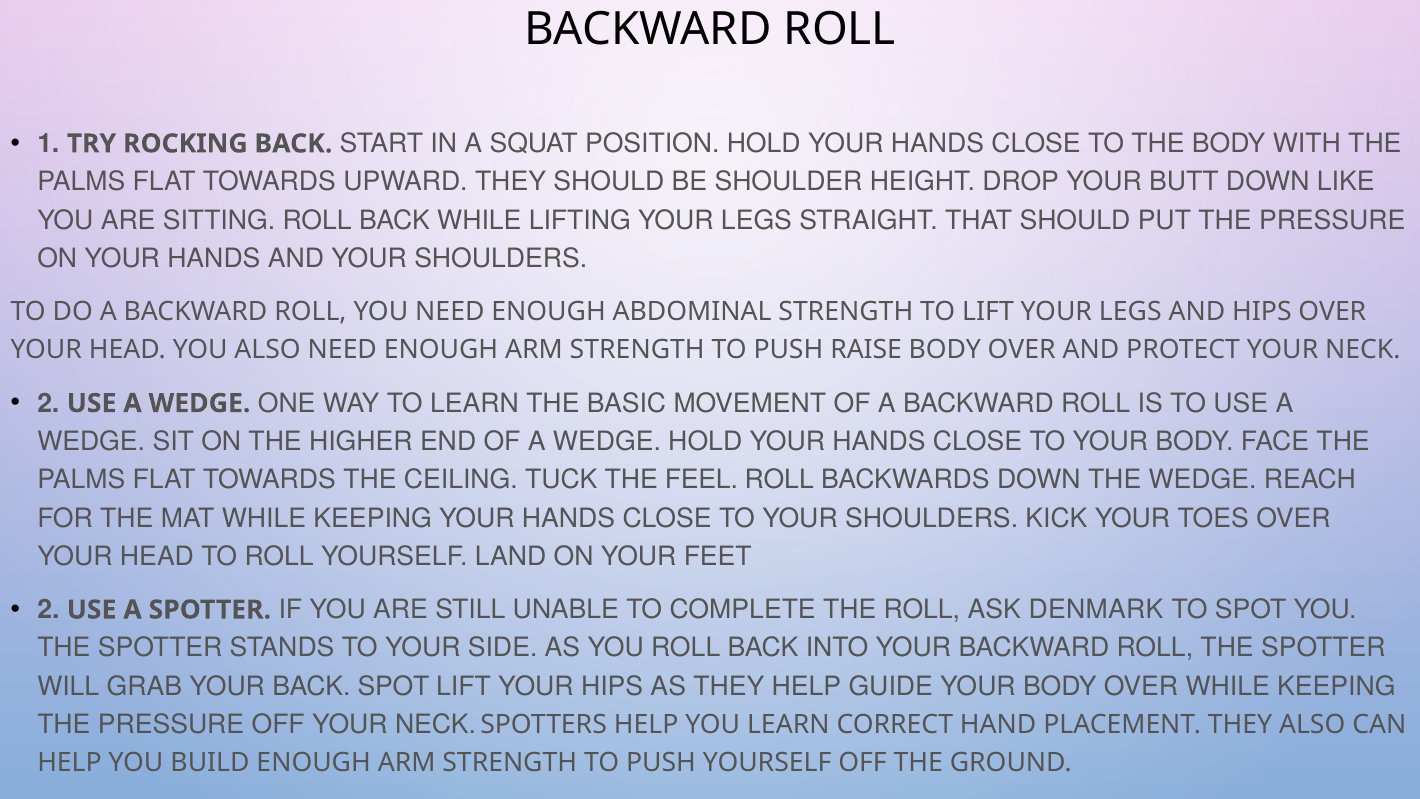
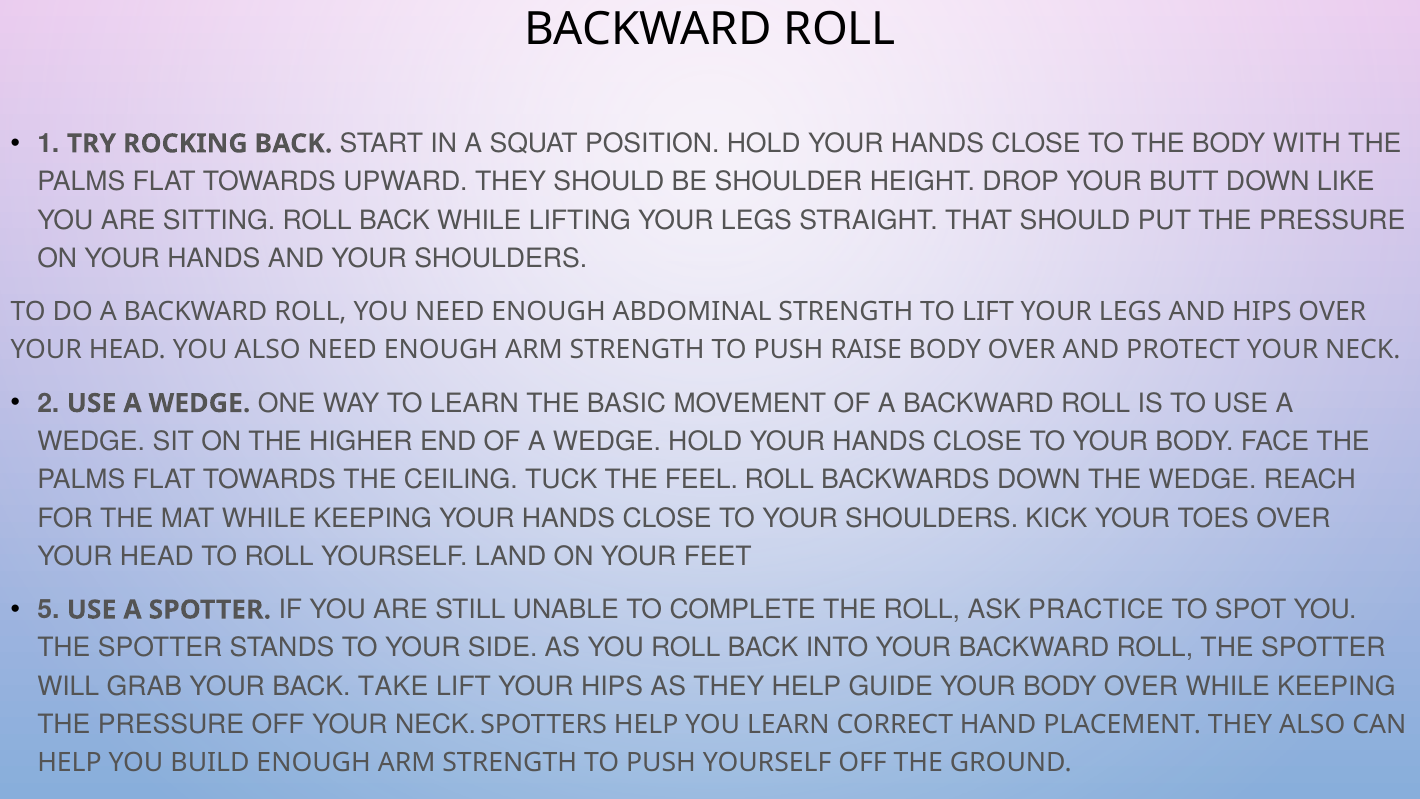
2 at (48, 610): 2 -> 5
DENMARK: DENMARK -> PRACTICE
BACK SPOT: SPOT -> TAKE
